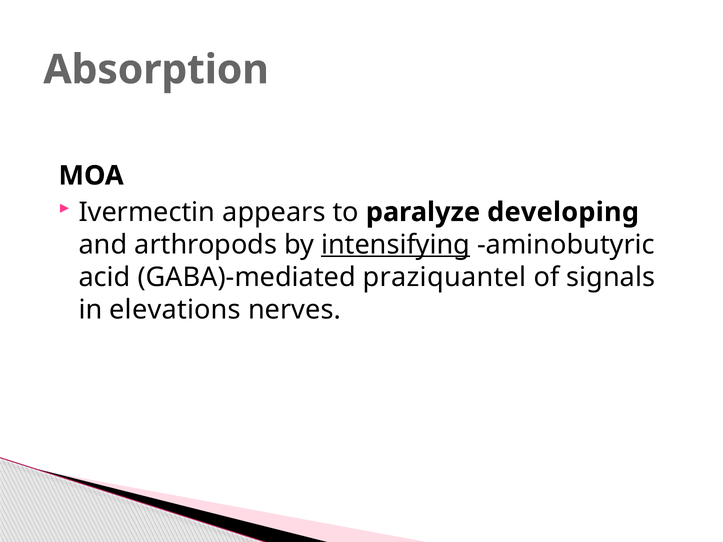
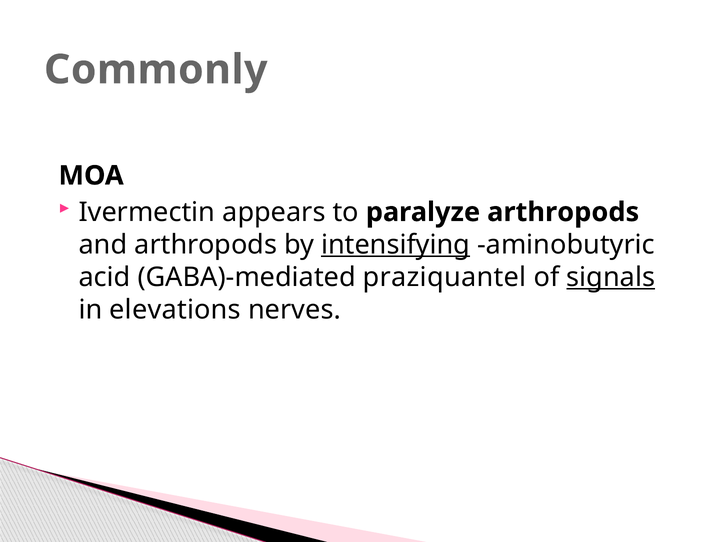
Absorption: Absorption -> Commonly
paralyze developing: developing -> arthropods
signals underline: none -> present
